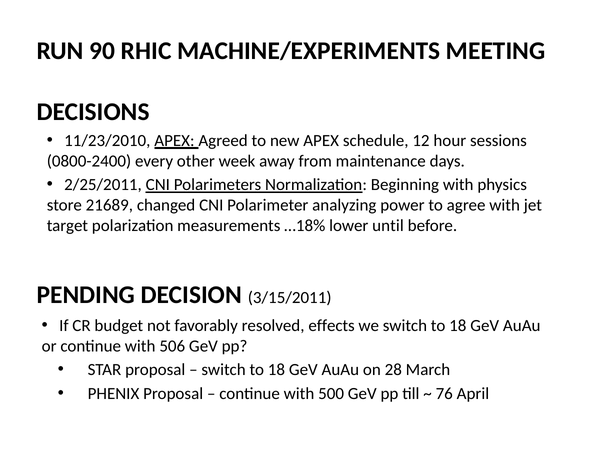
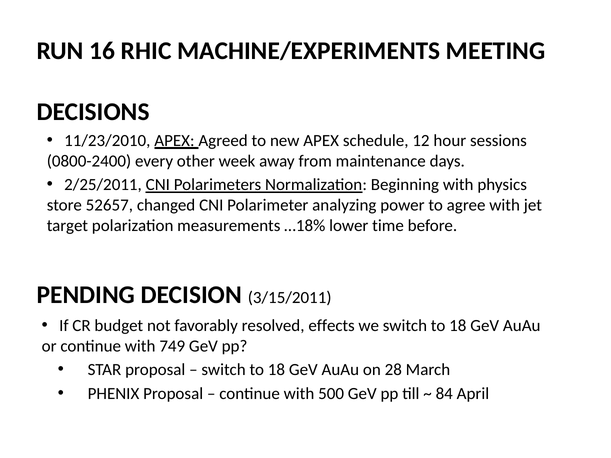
90: 90 -> 16
21689: 21689 -> 52657
until: until -> time
506: 506 -> 749
76: 76 -> 84
